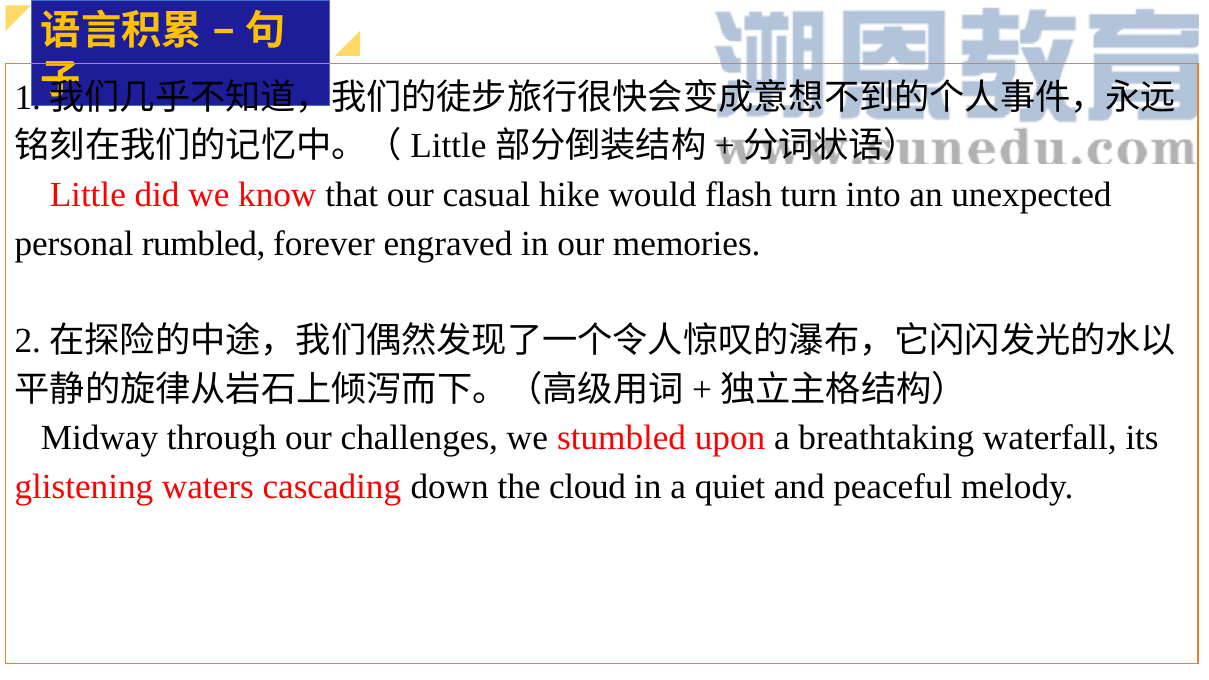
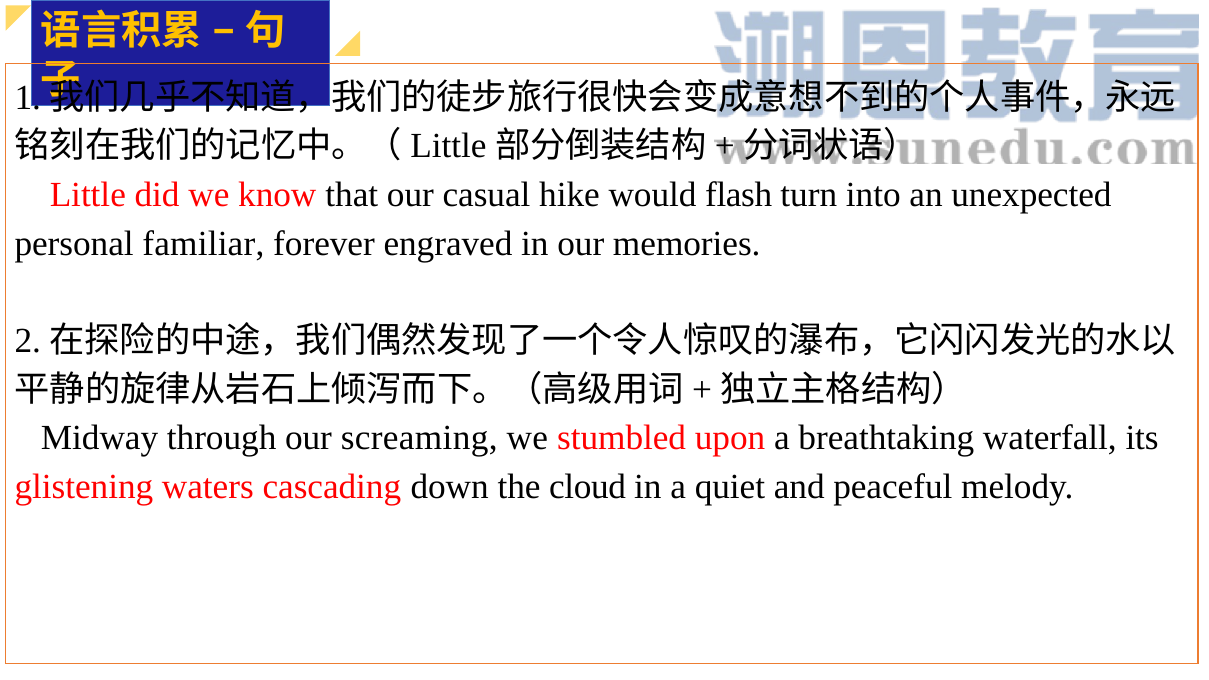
rumbled: rumbled -> familiar
challenges: challenges -> screaming
